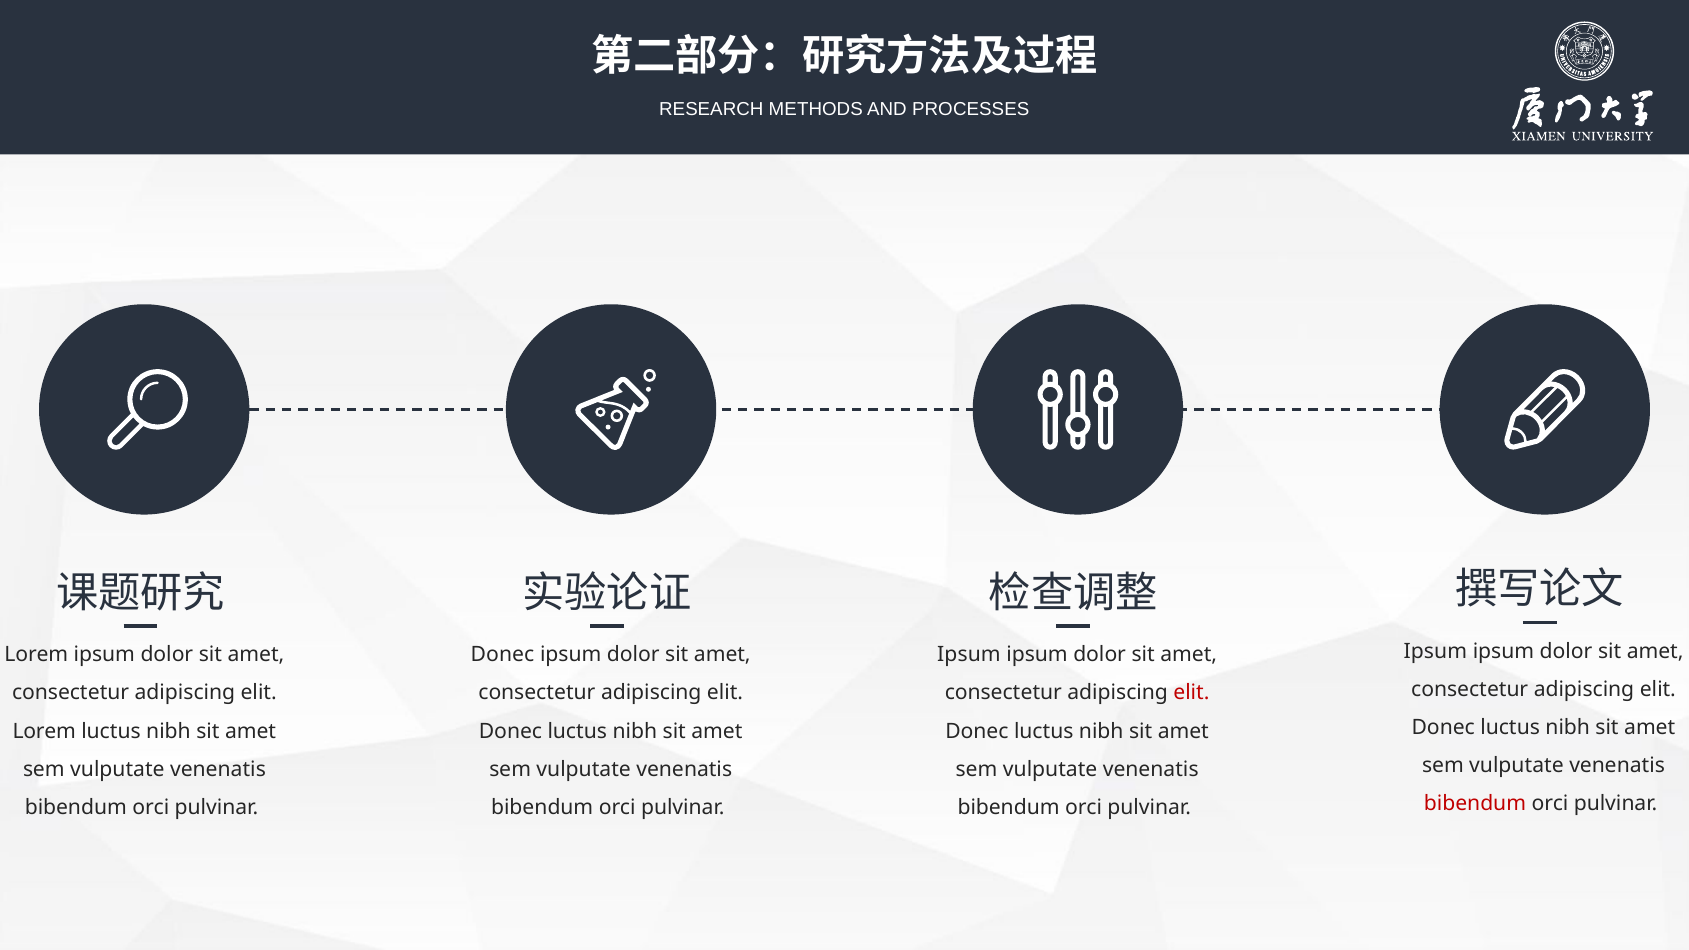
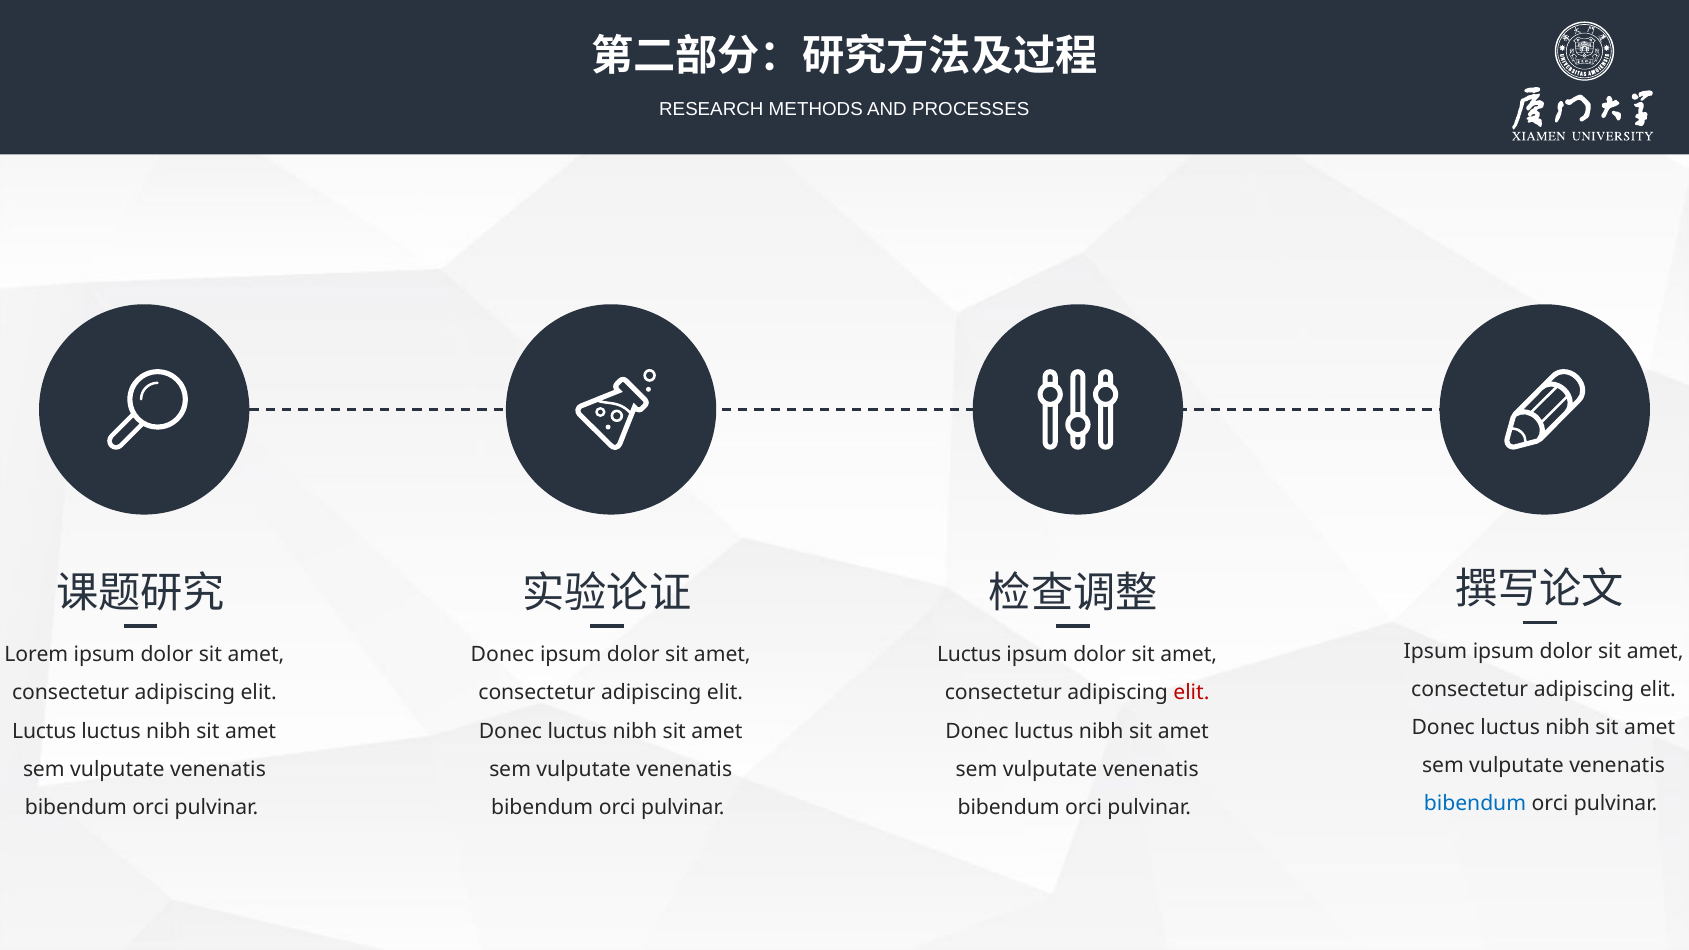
Ipsum at (969, 655): Ipsum -> Luctus
Lorem at (44, 731): Lorem -> Luctus
bibendum at (1475, 804) colour: red -> blue
